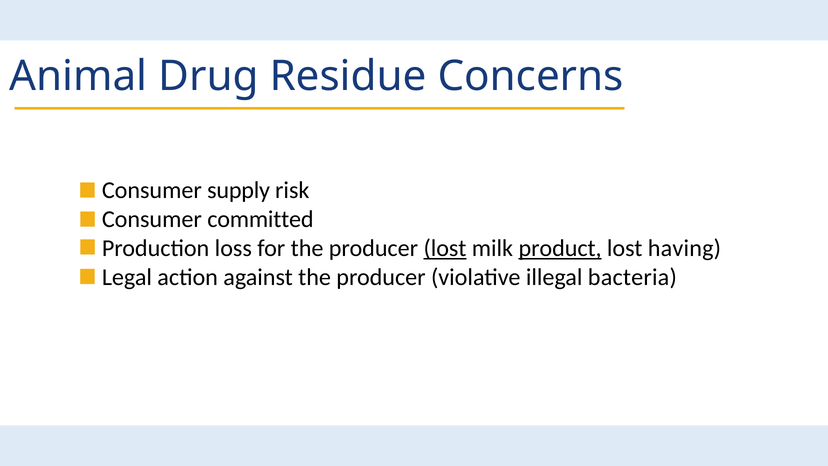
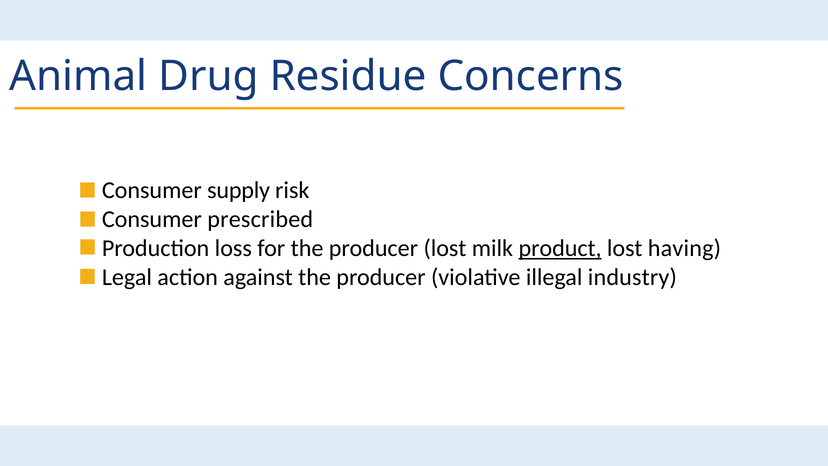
committed: committed -> prescribed
lost at (445, 248) underline: present -> none
bacteria: bacteria -> industry
